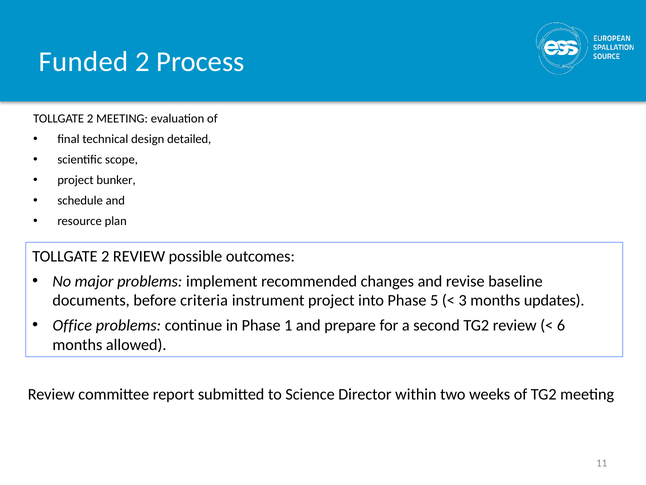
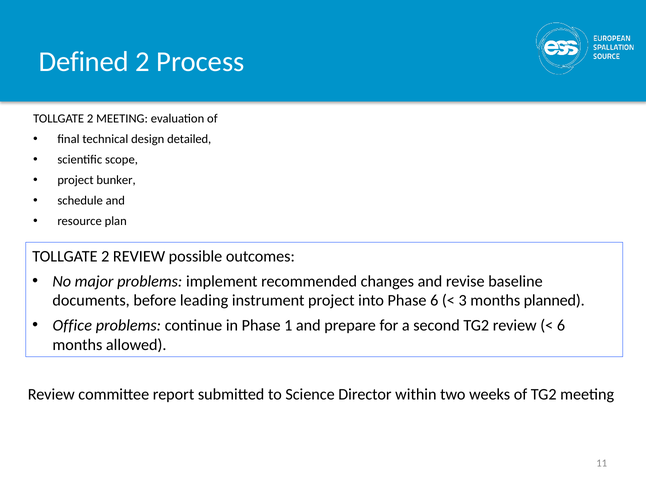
Funded: Funded -> Defined
criteria: criteria -> leading
Phase 5: 5 -> 6
updates: updates -> planned
